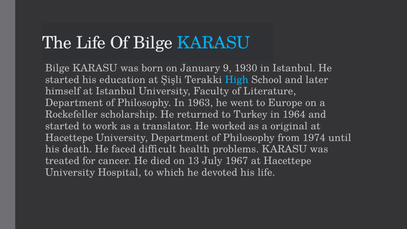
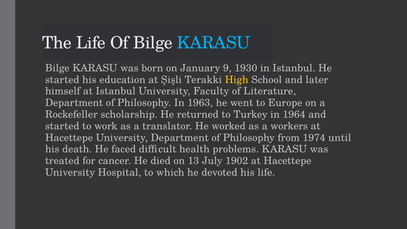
High colour: light blue -> yellow
original: original -> workers
1967: 1967 -> 1902
